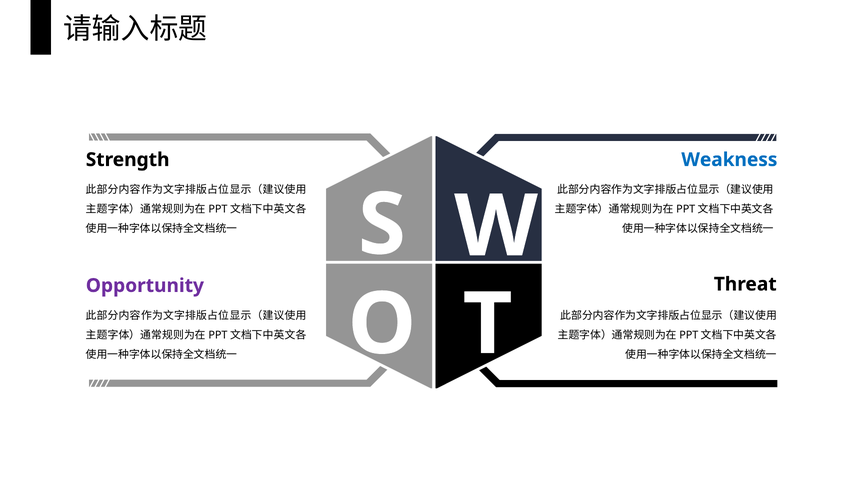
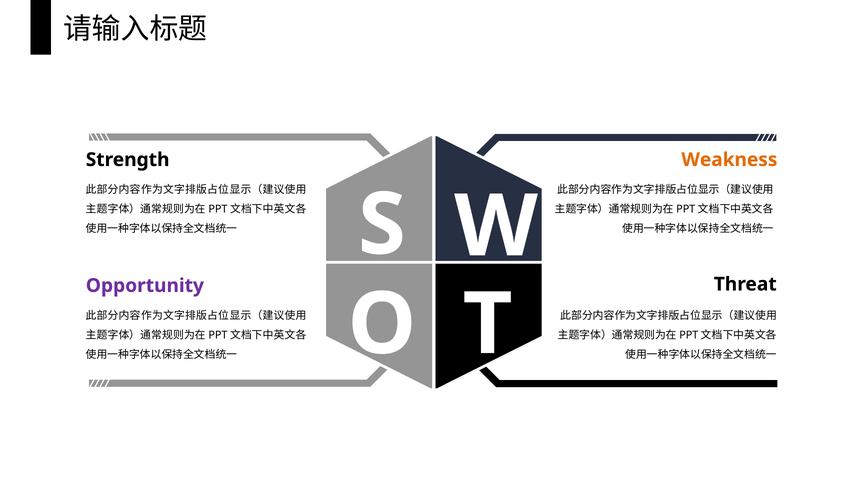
Weakness colour: blue -> orange
